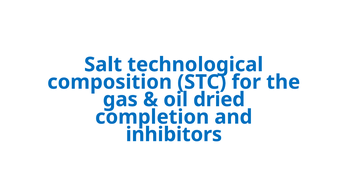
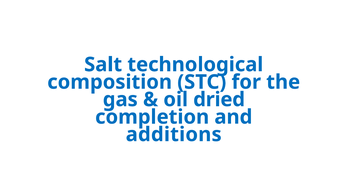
inhibitors: inhibitors -> additions
